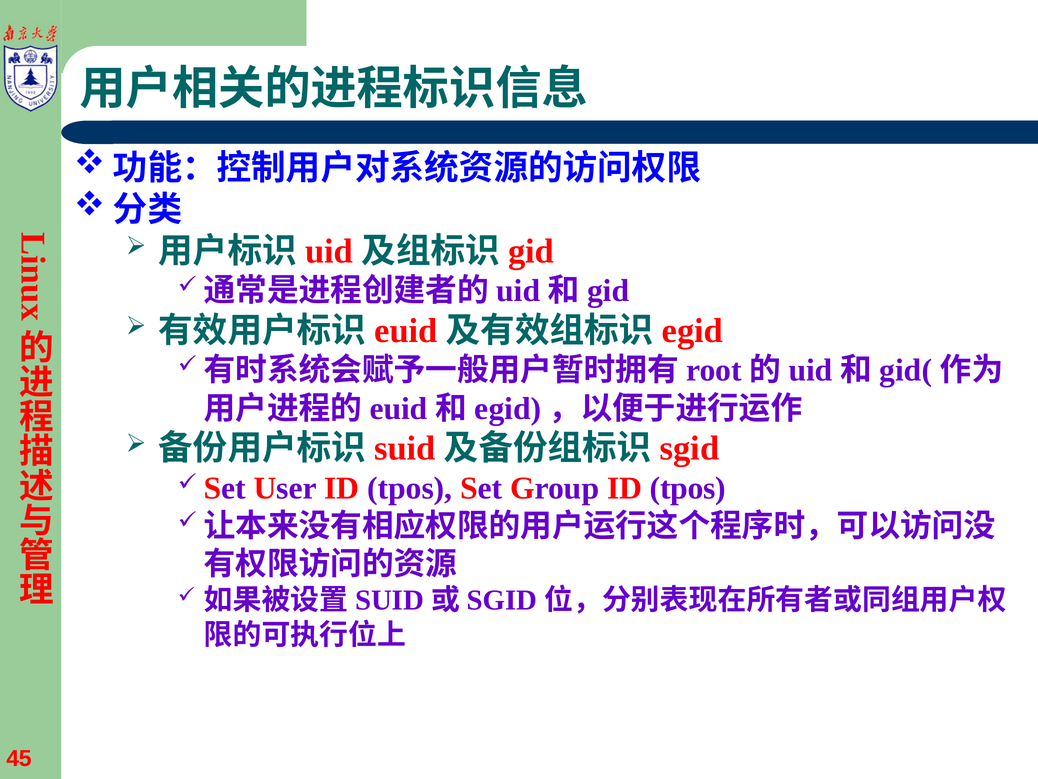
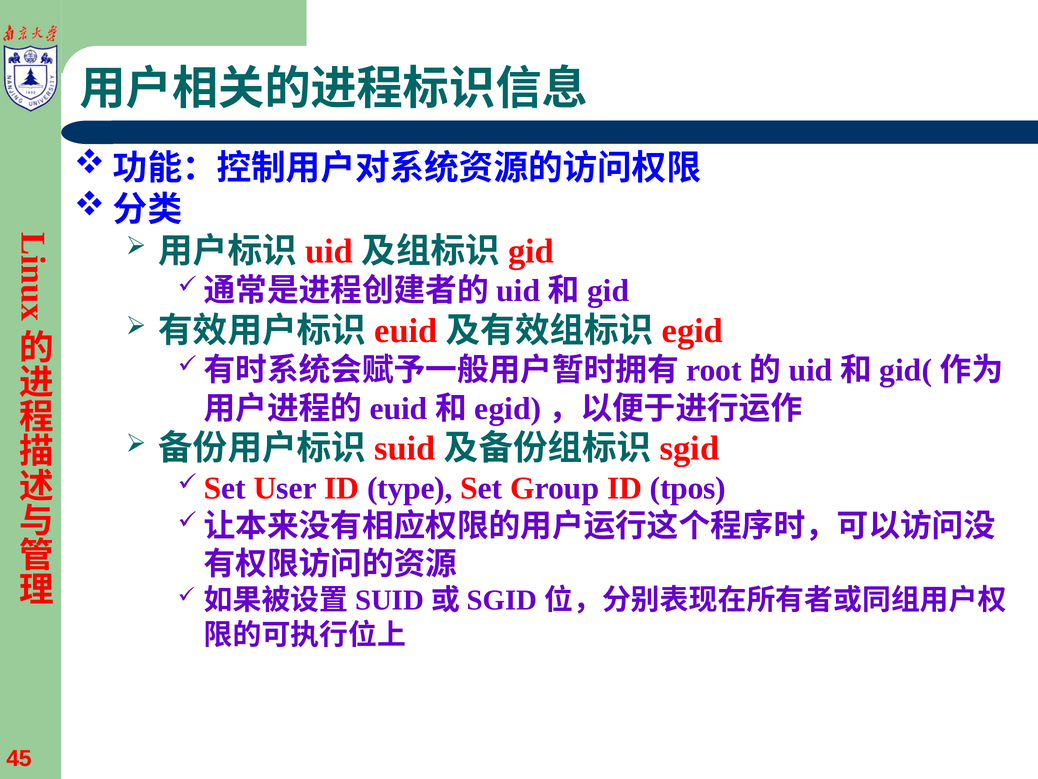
User ID tpos: tpos -> type
